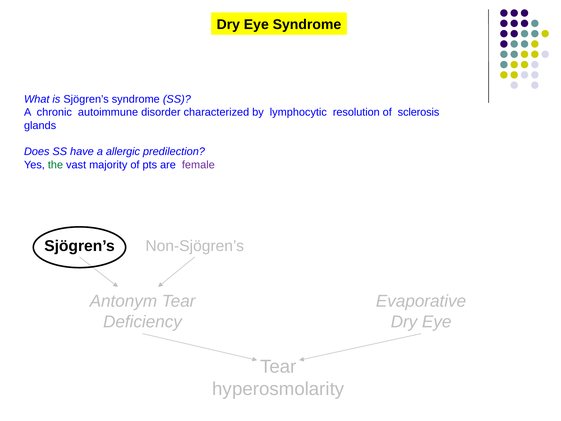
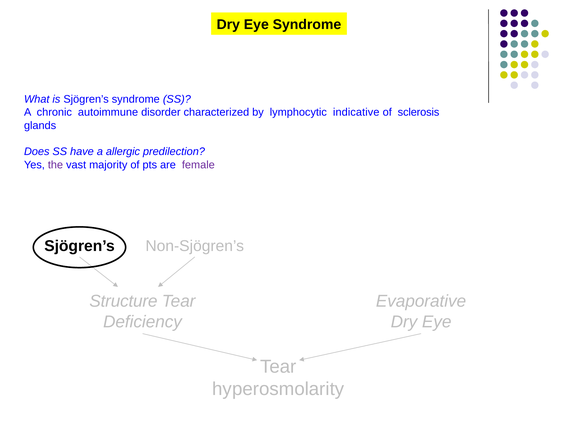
resolution: resolution -> indicative
the colour: green -> purple
Antonym: Antonym -> Structure
